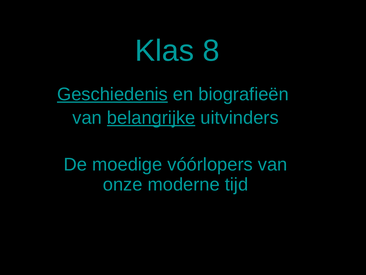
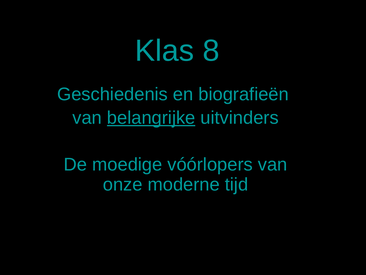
Geschiedenis underline: present -> none
